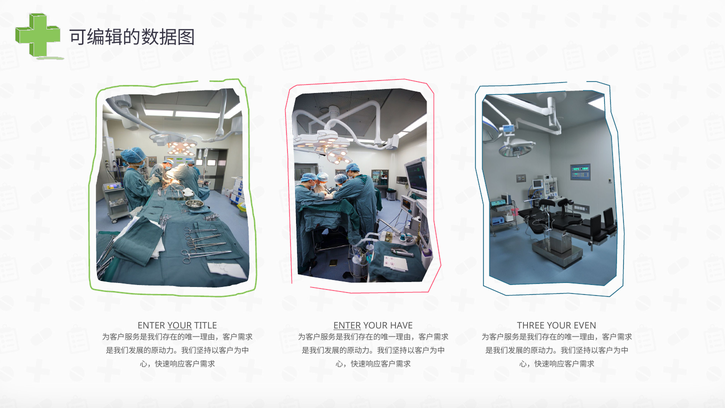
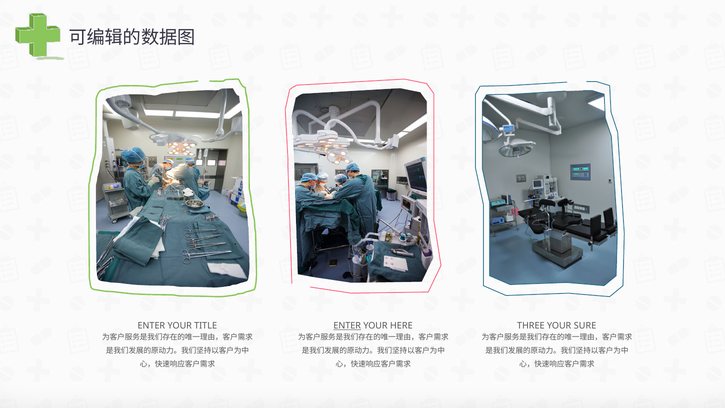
YOUR at (180, 326) underline: present -> none
HAVE: HAVE -> HERE
EVEN: EVEN -> SURE
